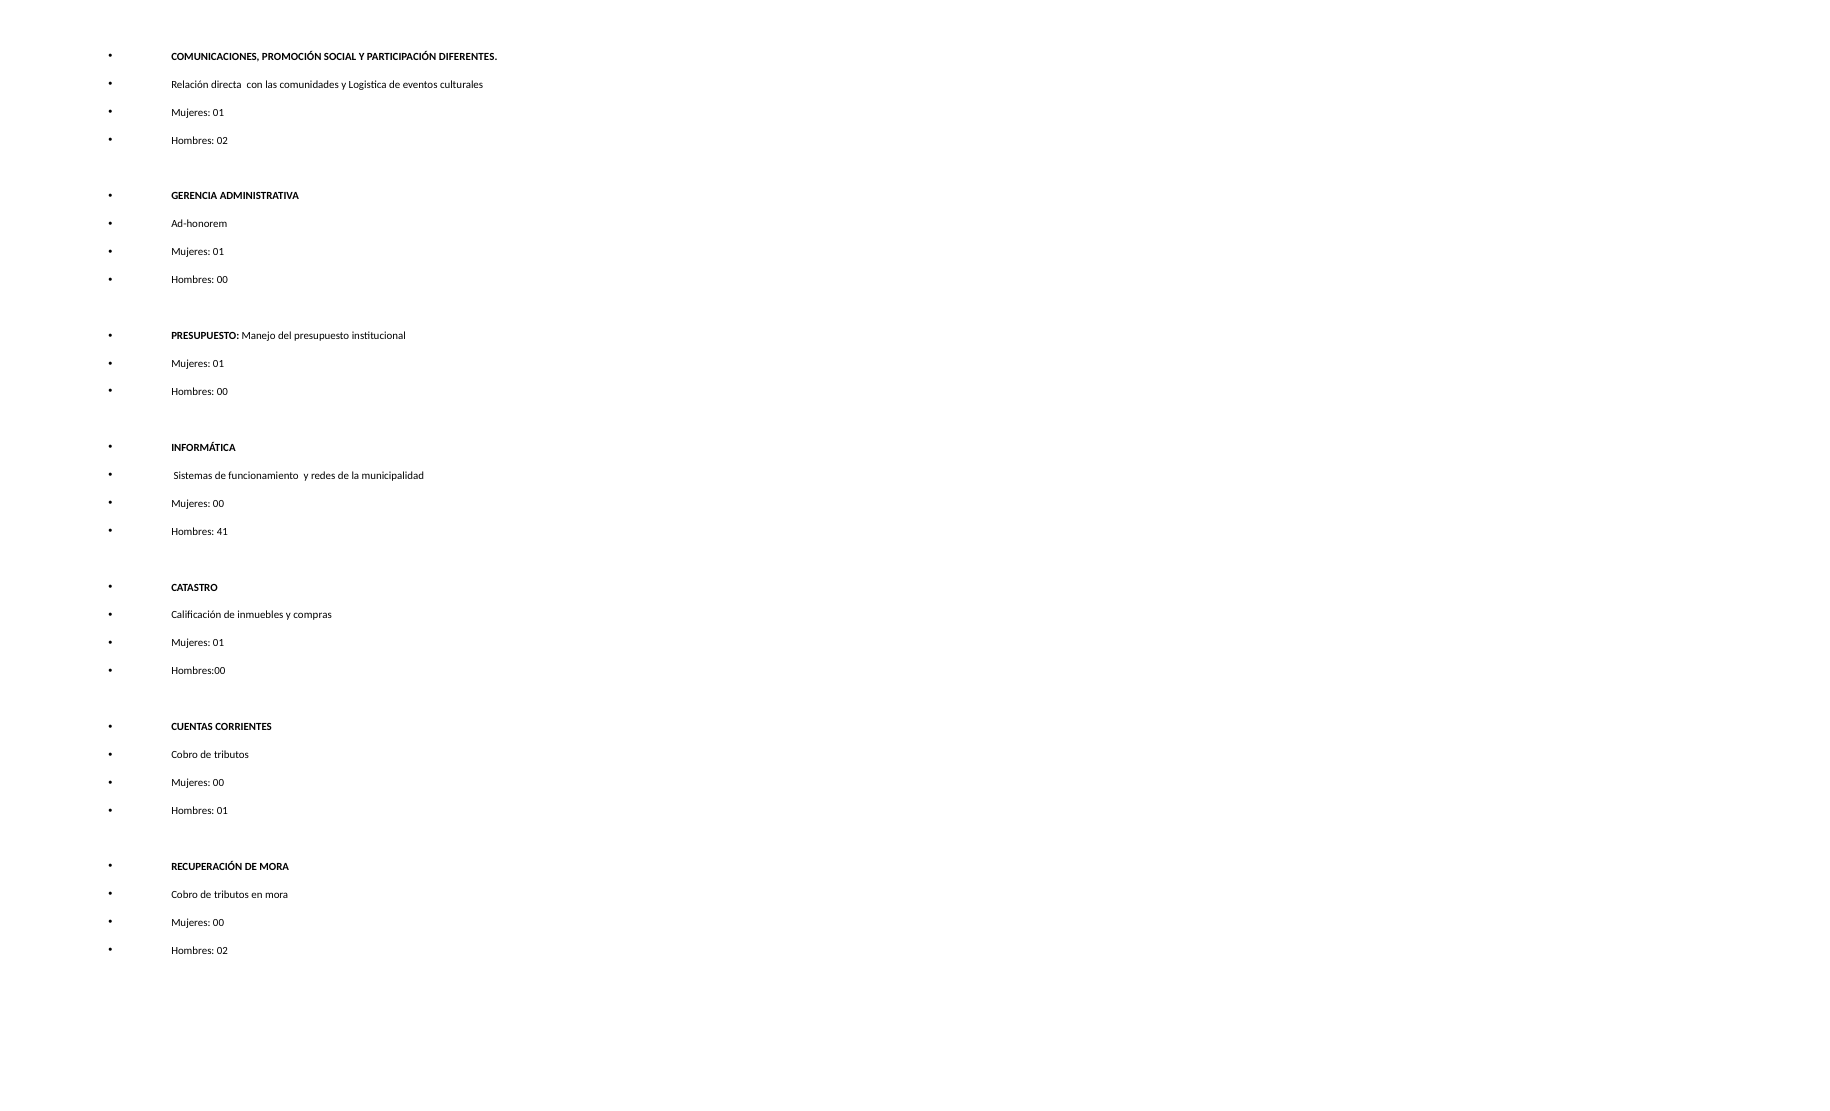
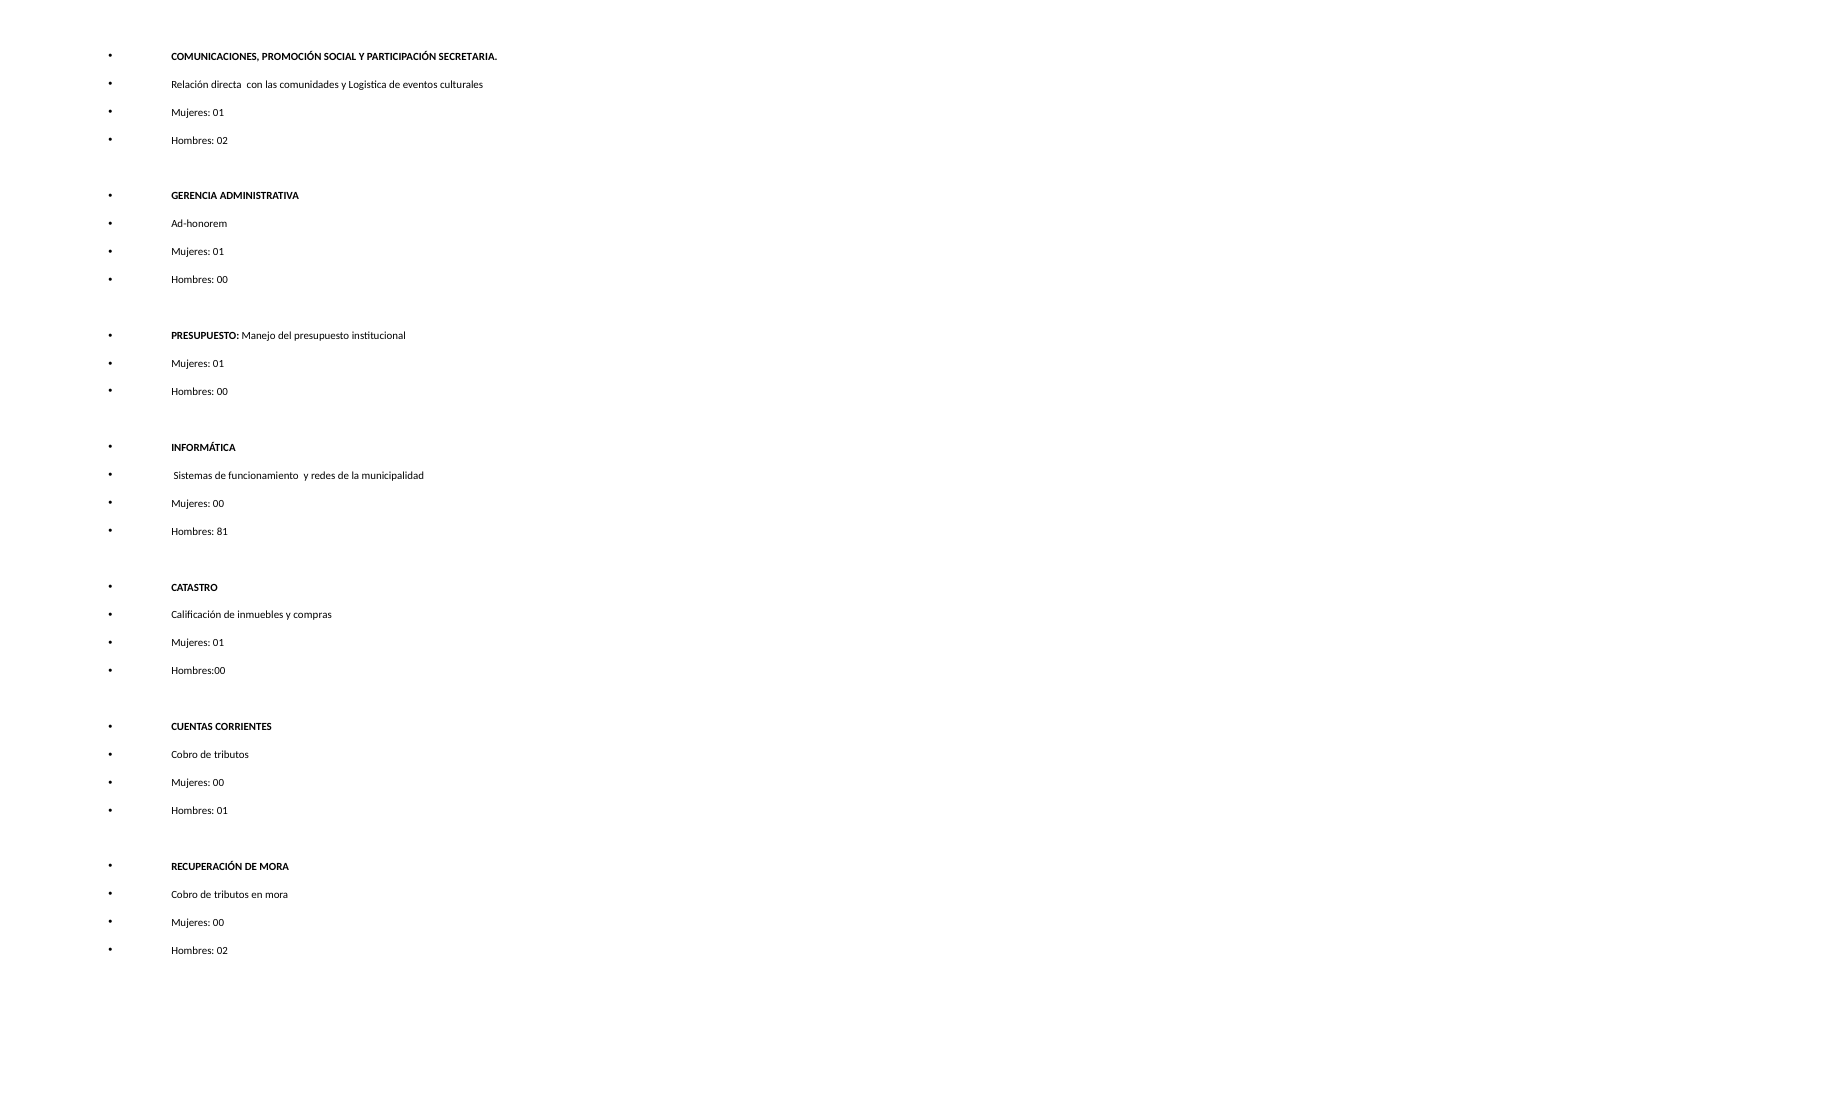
DIFERENTES: DIFERENTES -> SECRETARIA
41: 41 -> 81
